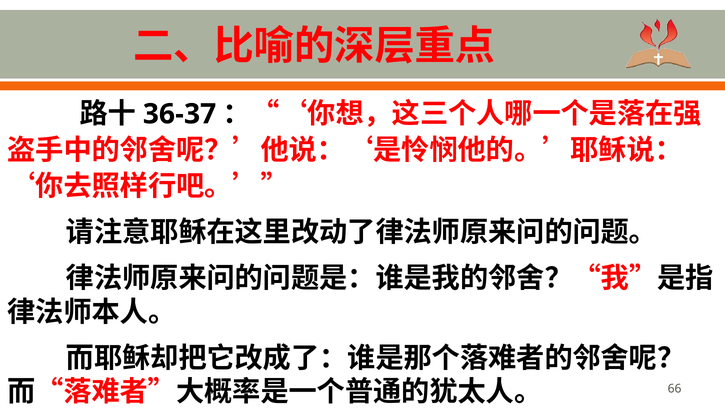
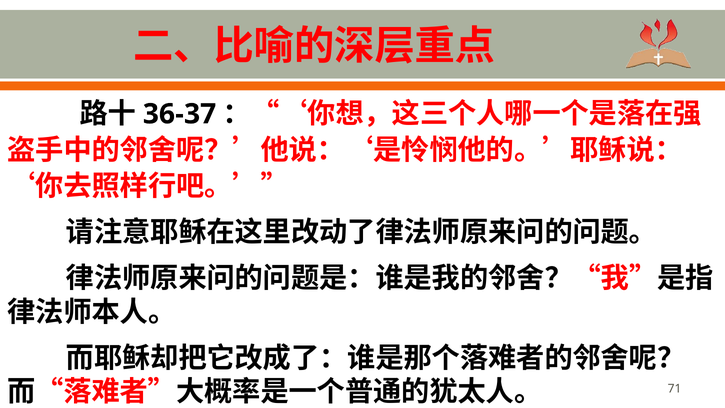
66: 66 -> 71
